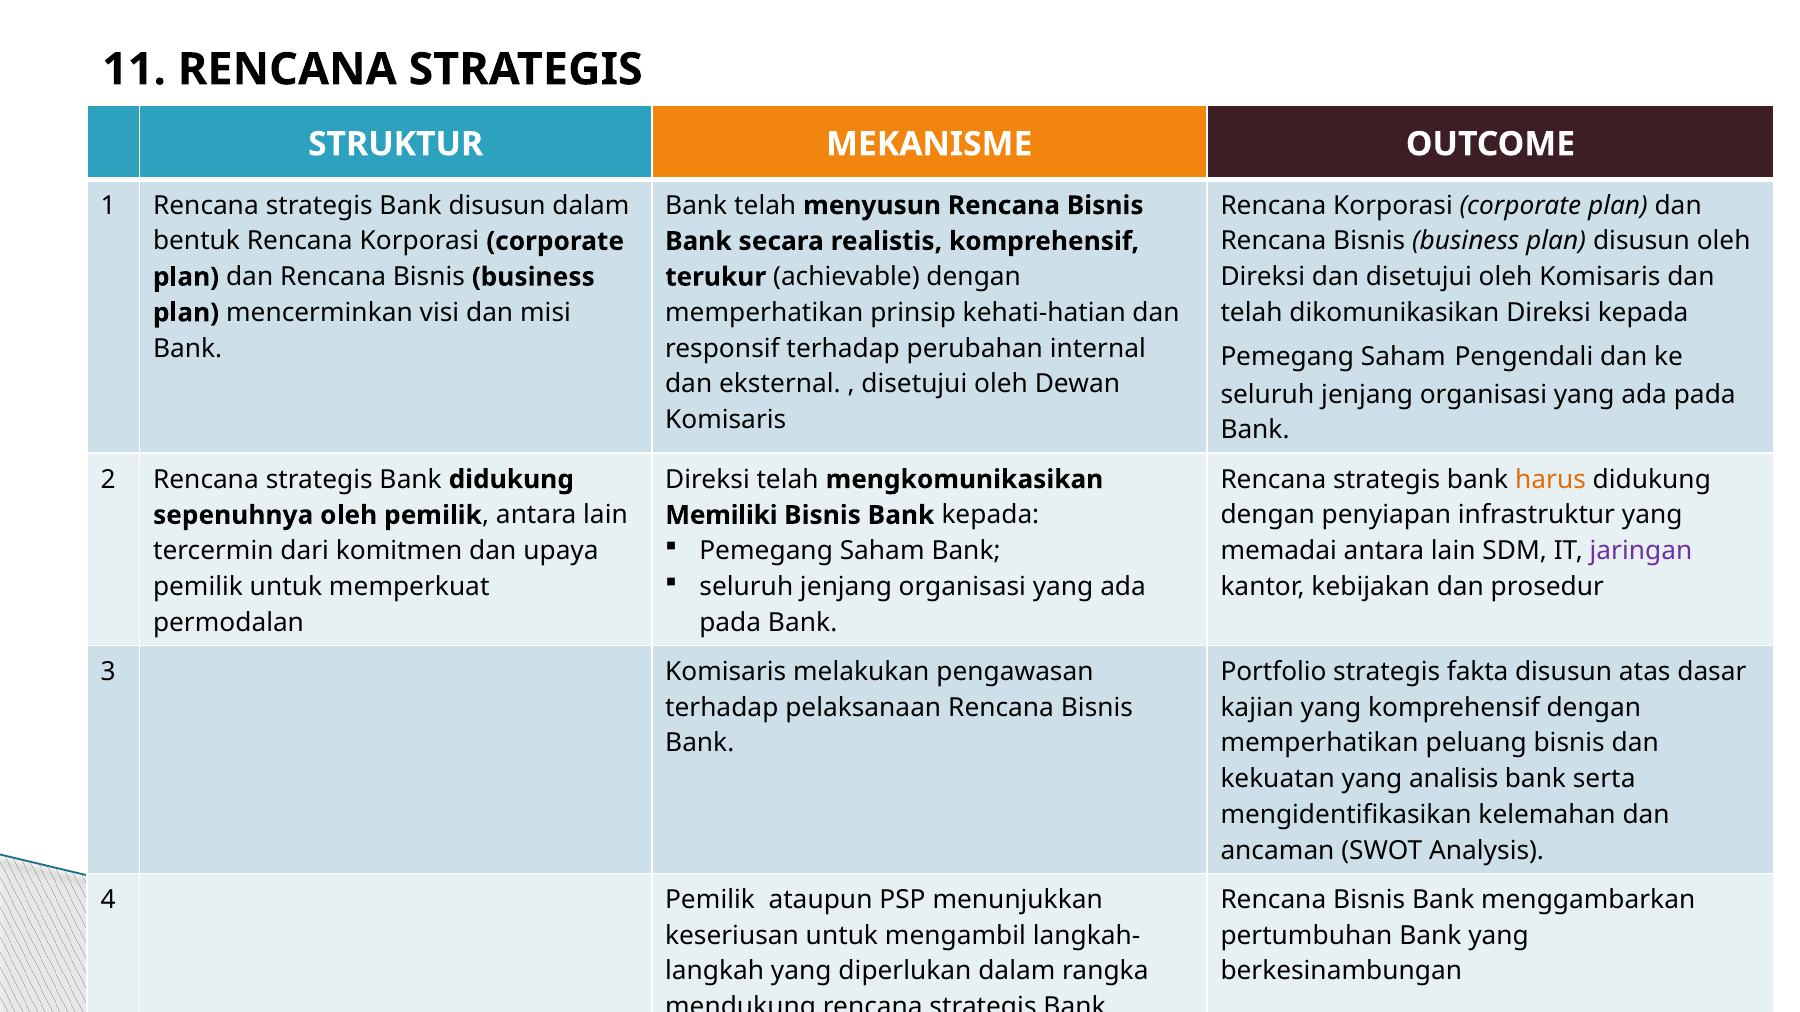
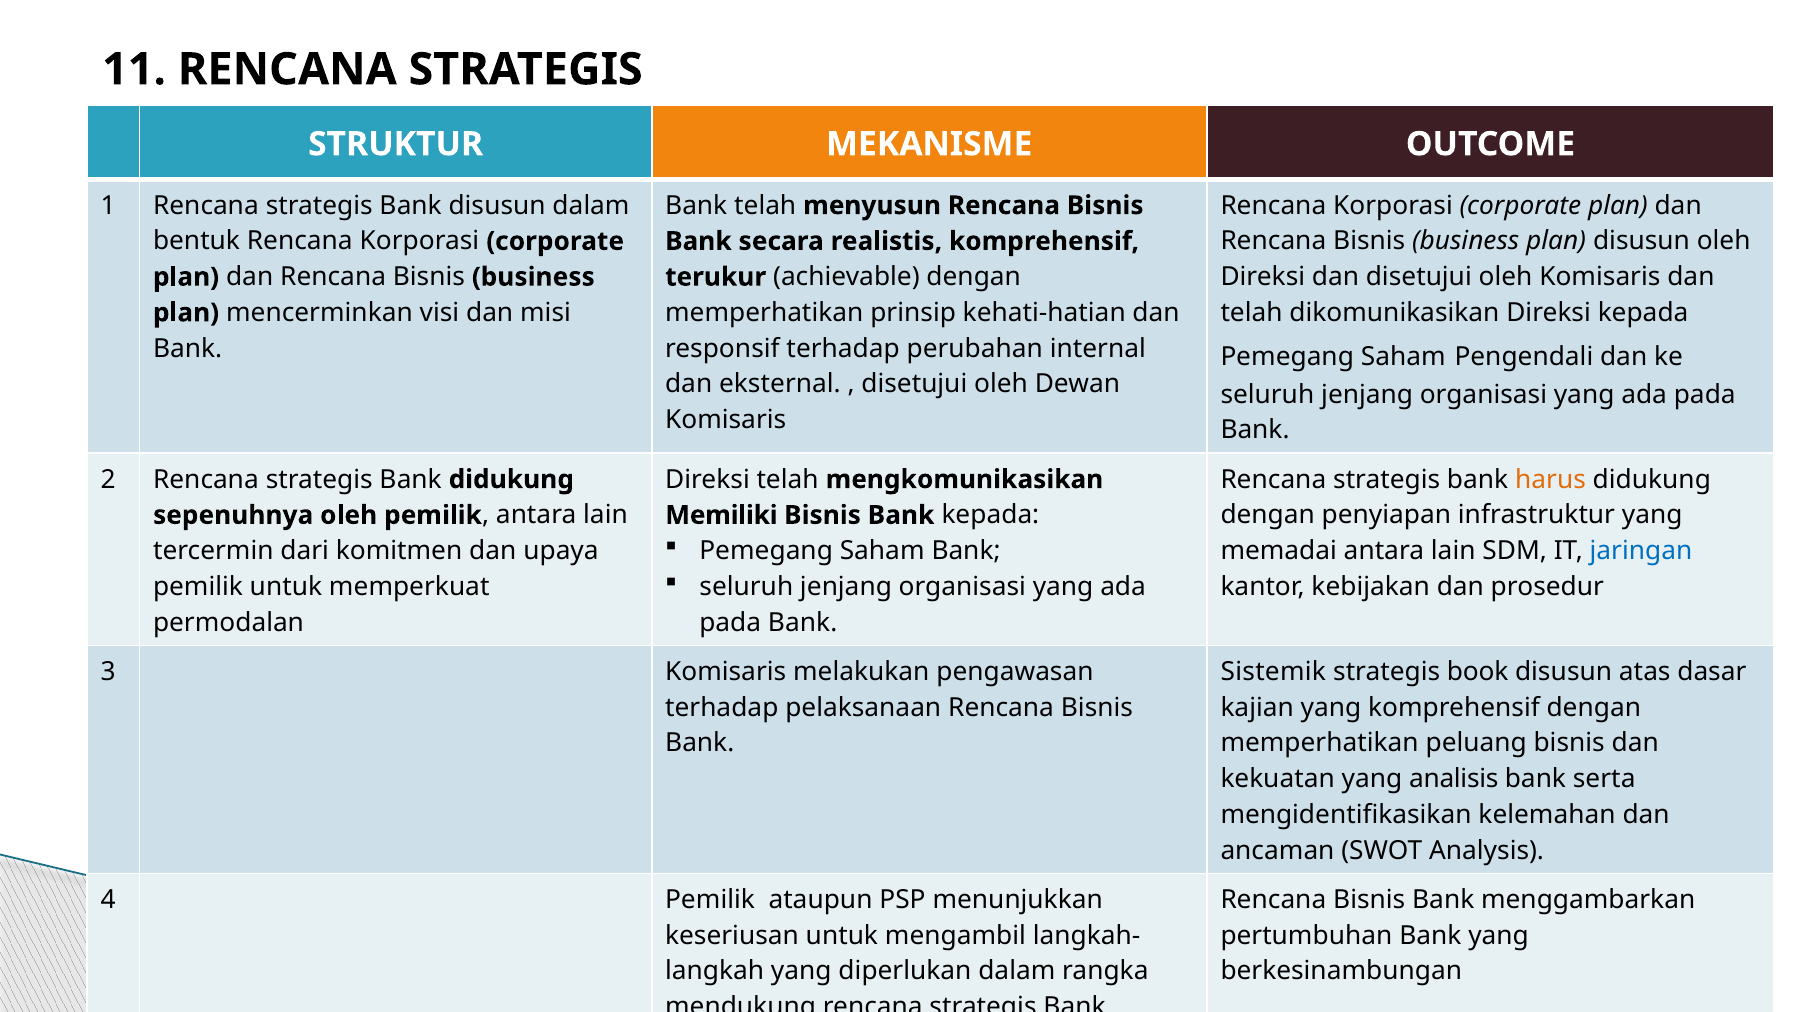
jaringan colour: purple -> blue
Portfolio: Portfolio -> Sistemik
fakta: fakta -> book
